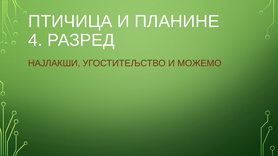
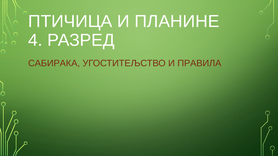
НАЈЛАКШИ: НАЈЛАКШИ -> САБИРАКА
МОЖЕМО: МОЖЕМО -> ПРАВИЛА
